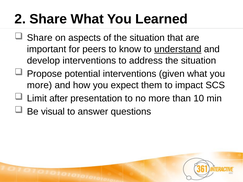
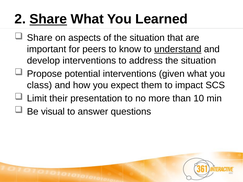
Share at (48, 19) underline: none -> present
more at (39, 85): more -> class
after: after -> their
